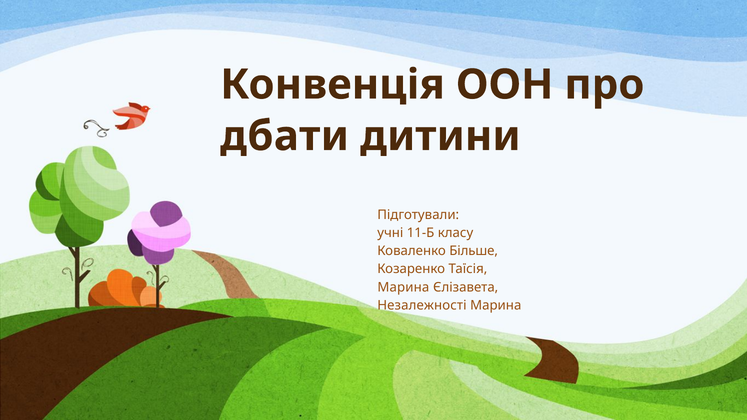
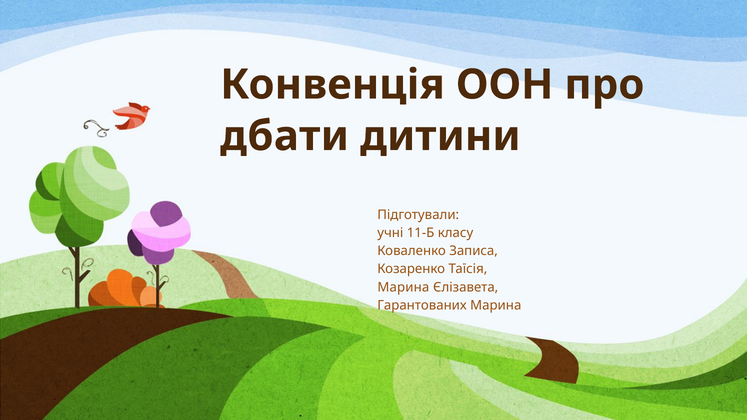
Більше: Більше -> Записа
Незалежності: Незалежності -> Гарантованих
